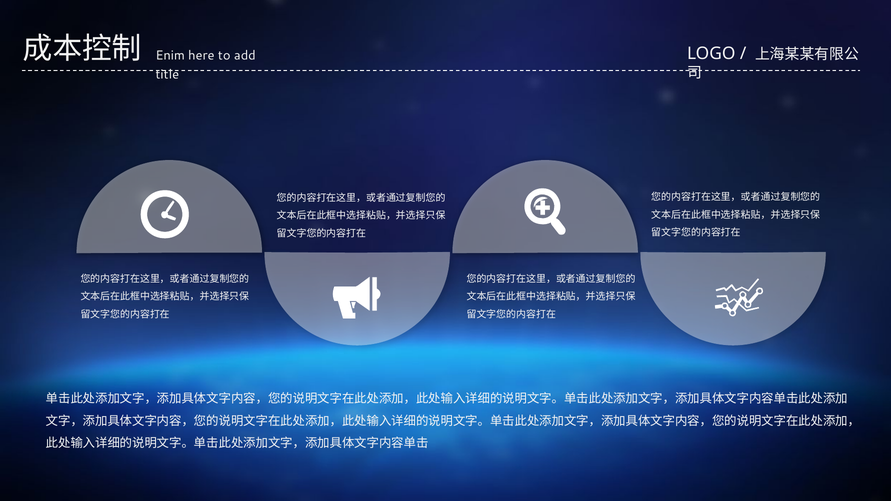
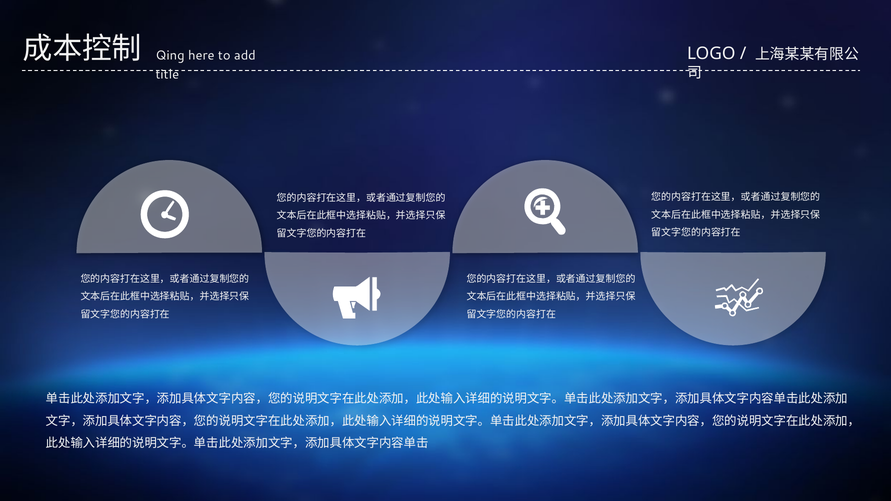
Enim: Enim -> Qing
